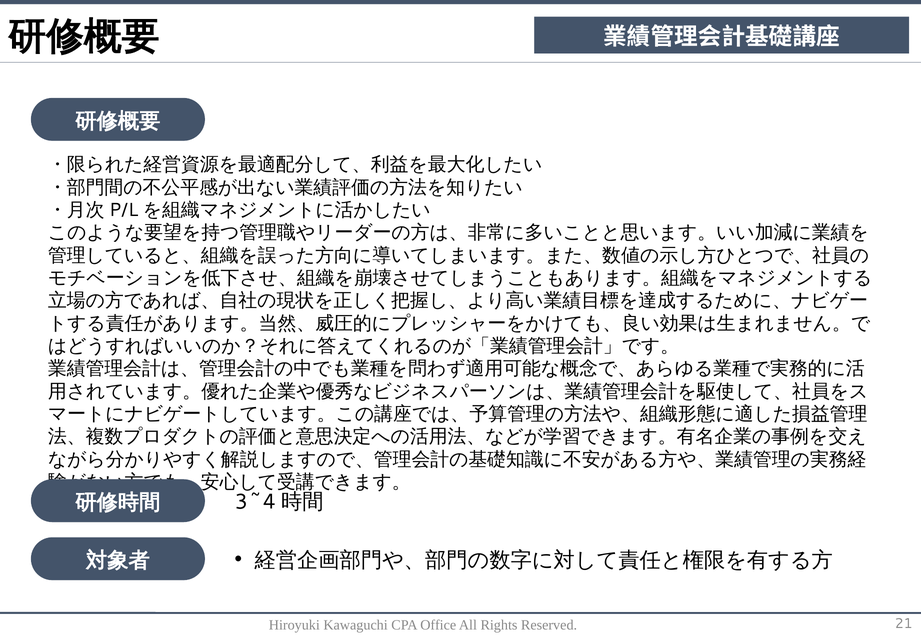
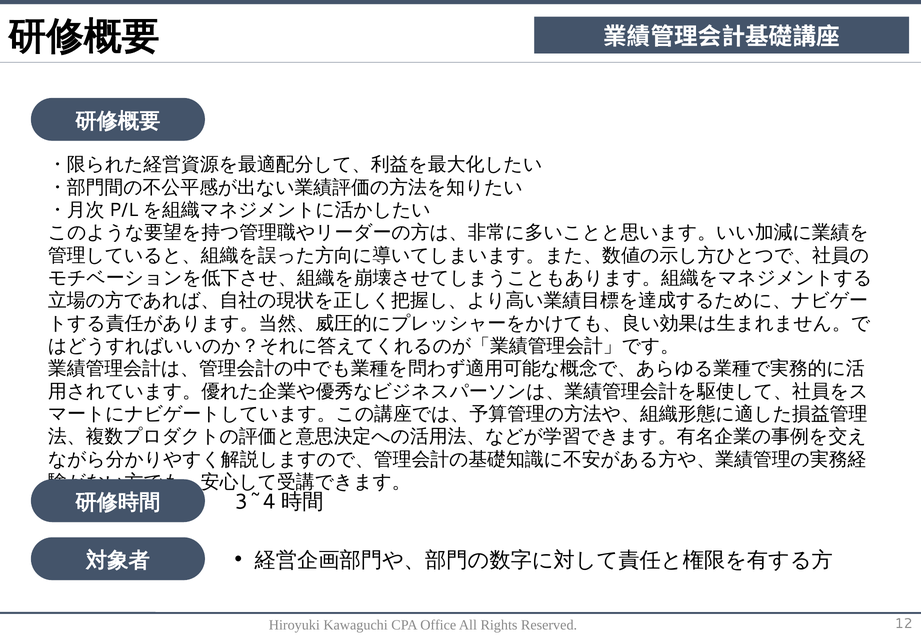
21: 21 -> 12
